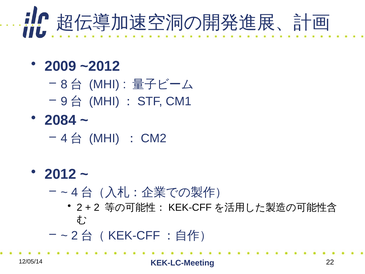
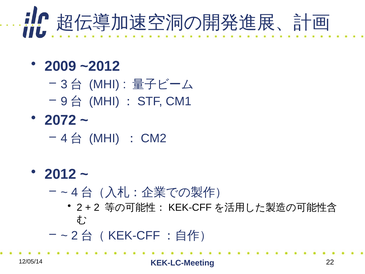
8: 8 -> 3
2084: 2084 -> 2072
